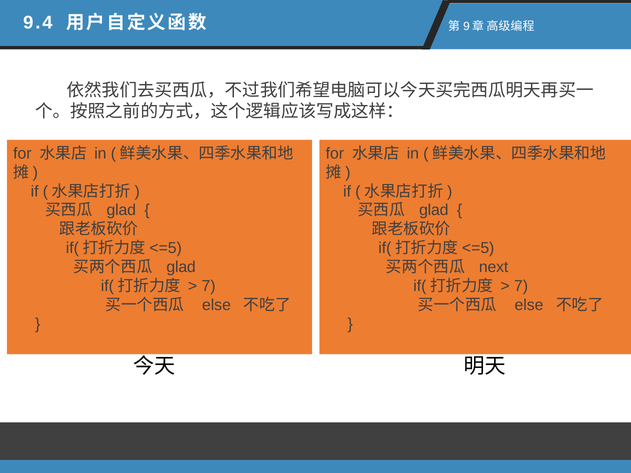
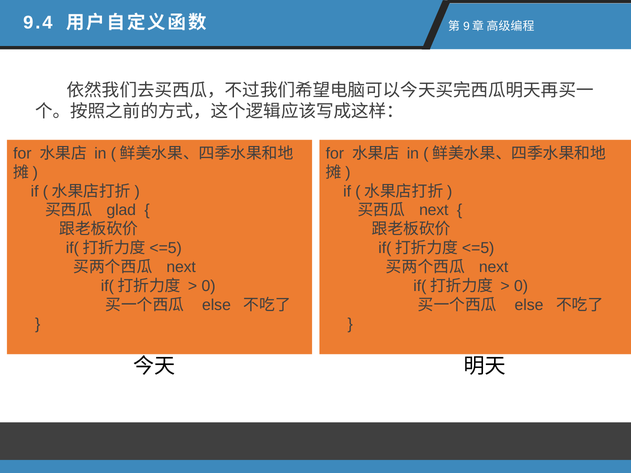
glad at (434, 210): glad -> next
glad at (181, 267): glad -> next
7 at (209, 286): 7 -> 0
7 at (521, 286): 7 -> 0
